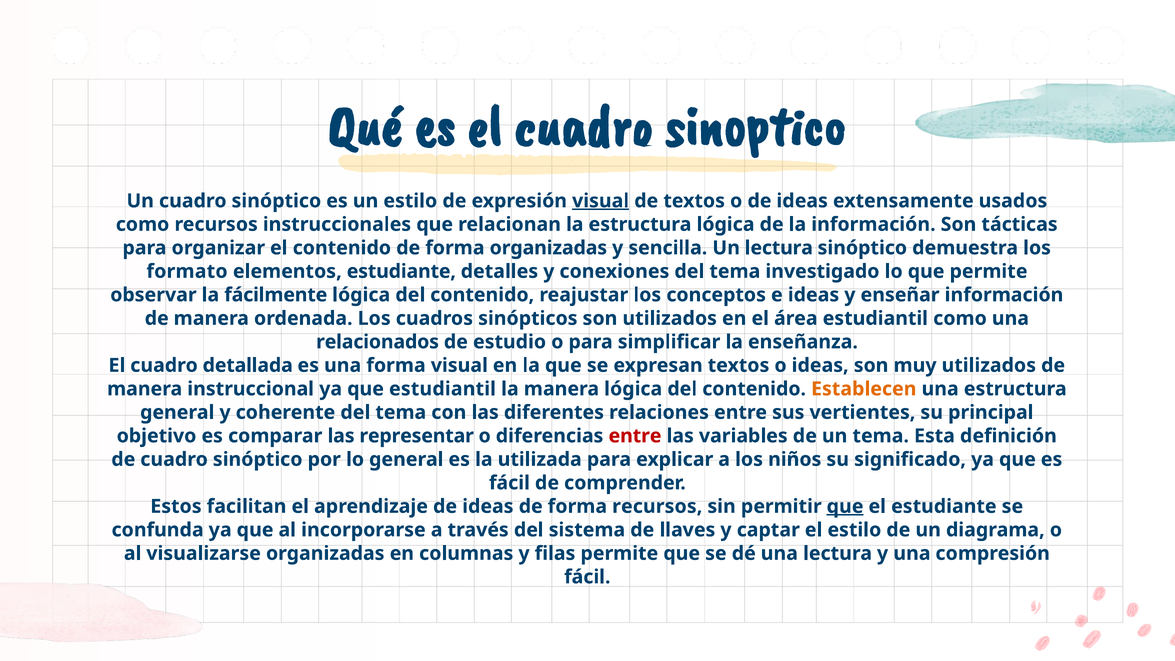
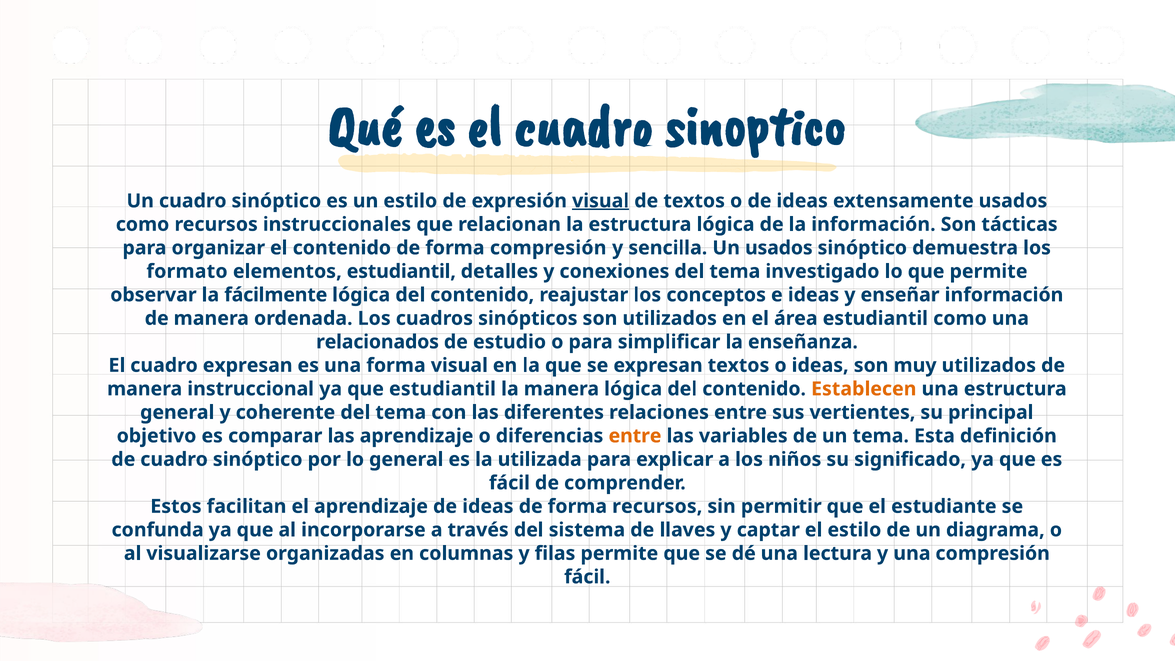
forma organizadas: organizadas -> compresión
Un lectura: lectura -> usados
elementos estudiante: estudiante -> estudiantil
cuadro detallada: detallada -> expresan
las representar: representar -> aprendizaje
entre at (635, 436) colour: red -> orange
que at (845, 506) underline: present -> none
